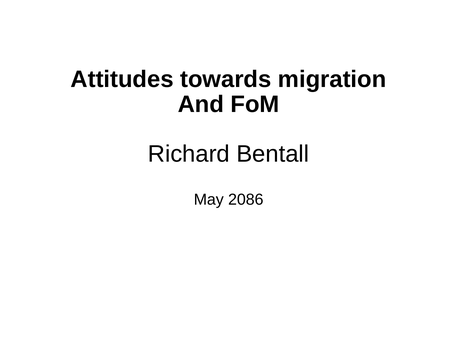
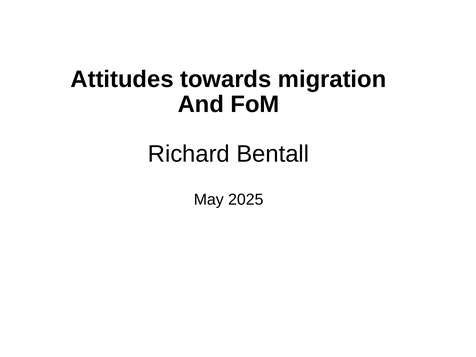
2086: 2086 -> 2025
